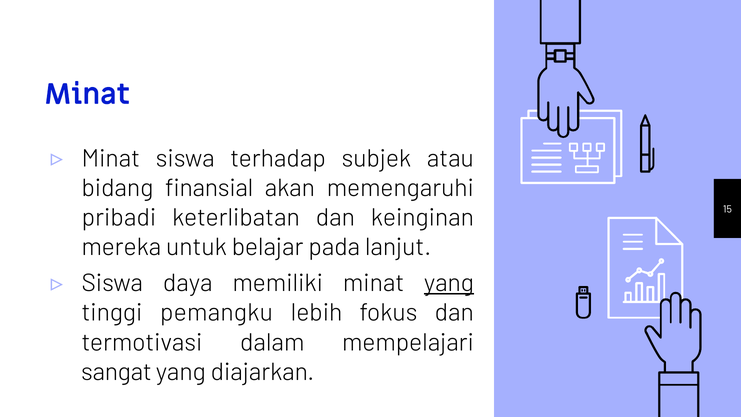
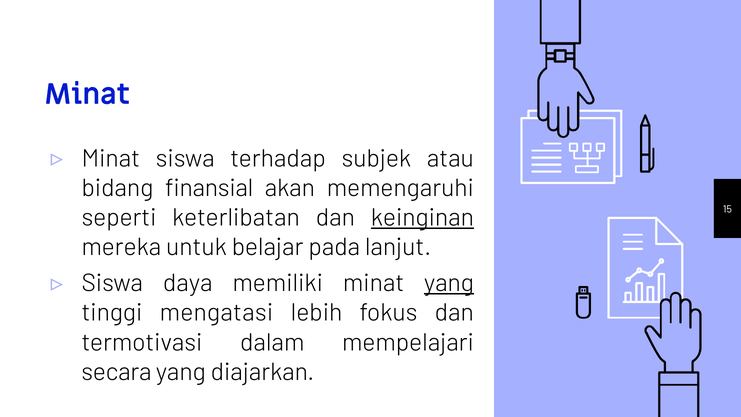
pribadi: pribadi -> seperti
keinginan underline: none -> present
pemangku: pemangku -> mengatasi
sangat: sangat -> secara
